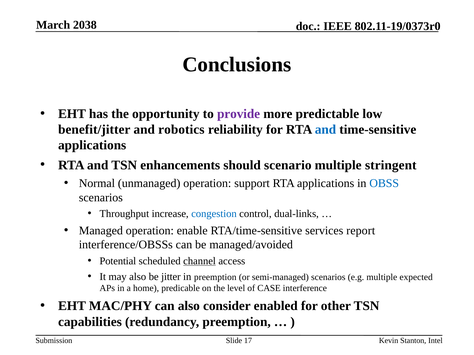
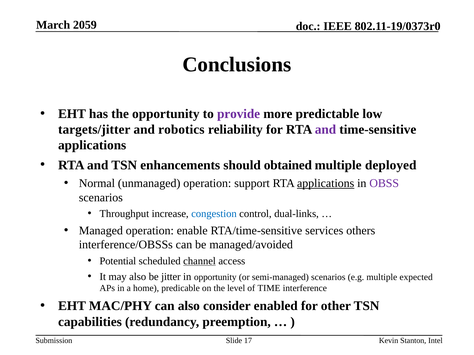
2038: 2038 -> 2059
benefit/jitter: benefit/jitter -> targets/jitter
and at (325, 130) colour: blue -> purple
scenario: scenario -> obtained
stringent: stringent -> deployed
applications at (326, 183) underline: none -> present
OBSS colour: blue -> purple
report: report -> others
in preemption: preemption -> opportunity
CASE: CASE -> TIME
